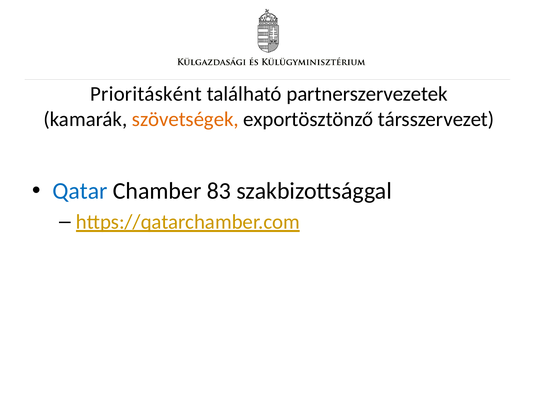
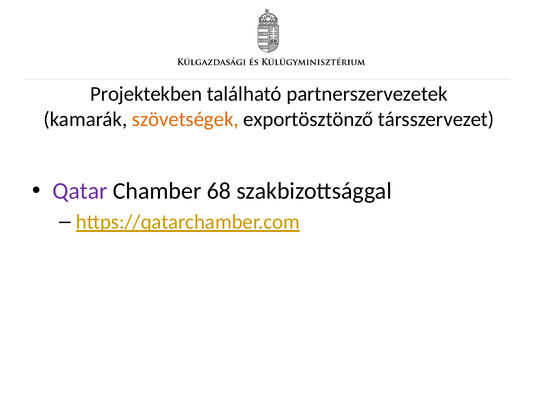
Prioritásként: Prioritásként -> Projektekben
Qatar colour: blue -> purple
83: 83 -> 68
